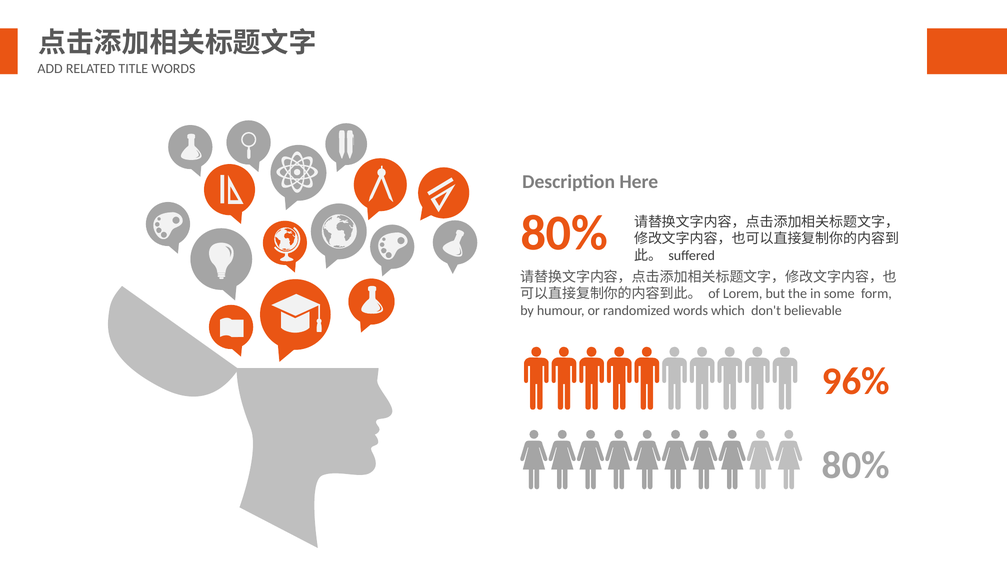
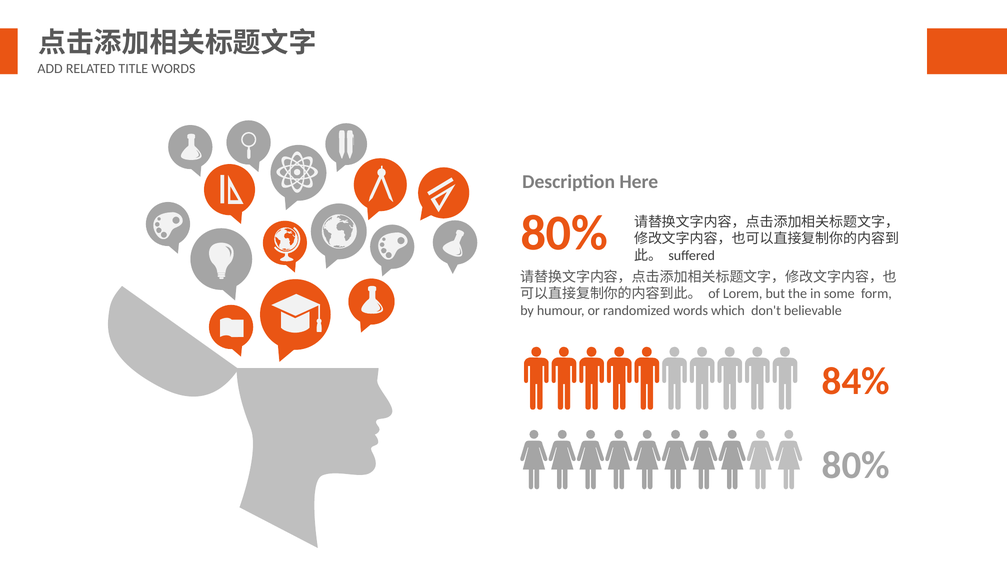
96%: 96% -> 84%
